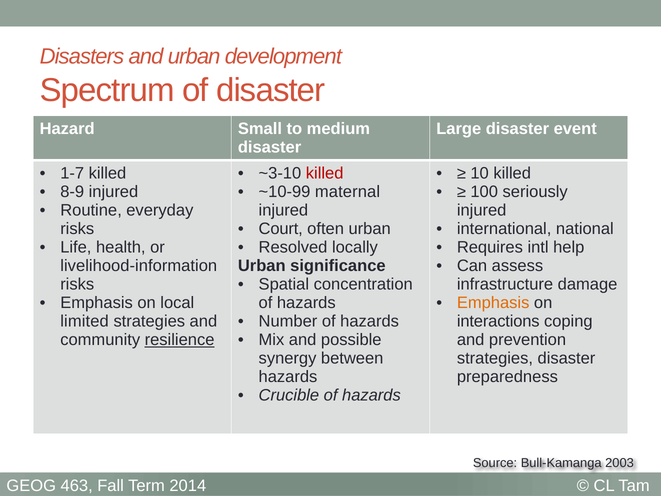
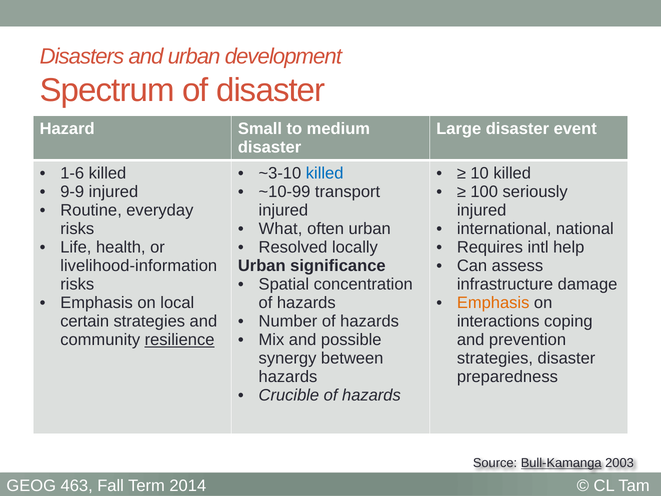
1-7: 1-7 -> 1-6
killed at (325, 173) colour: red -> blue
8-9: 8-9 -> 9-9
maternal: maternal -> transport
Court: Court -> What
limited: limited -> certain
Bull-Kamanga underline: none -> present
